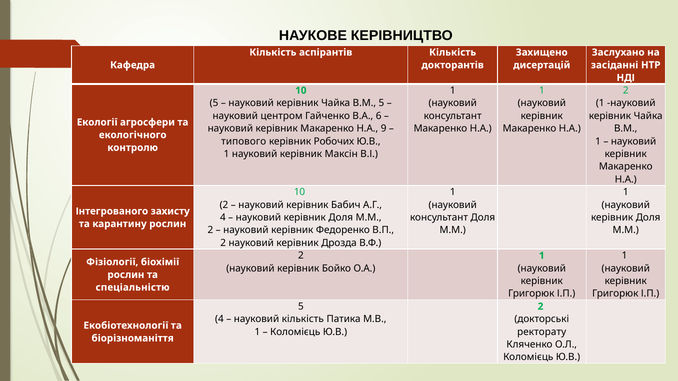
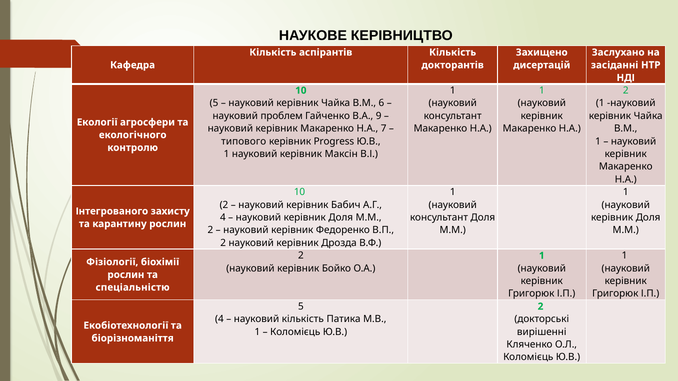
В.М 5: 5 -> 6
центром: центром -> проблем
6: 6 -> 9
9: 9 -> 7
Робочих: Робочих -> Progress
ректорату: ректорату -> вирішенні
